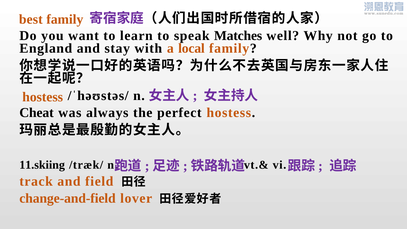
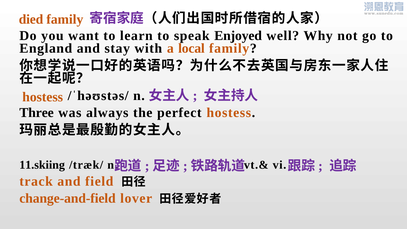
best: best -> died
Matches: Matches -> Enjoyed
Cheat: Cheat -> Three
